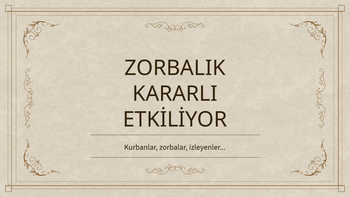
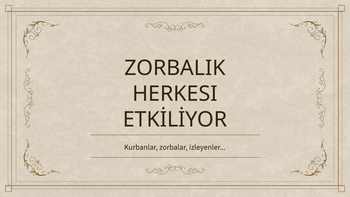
KARARLI: KARARLI -> HERKESI
